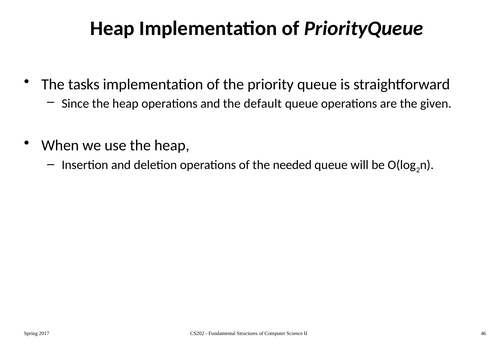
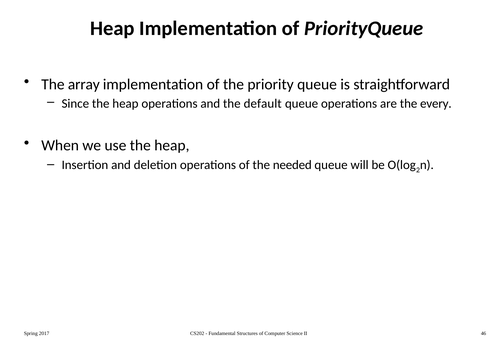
tasks: tasks -> array
given: given -> every
